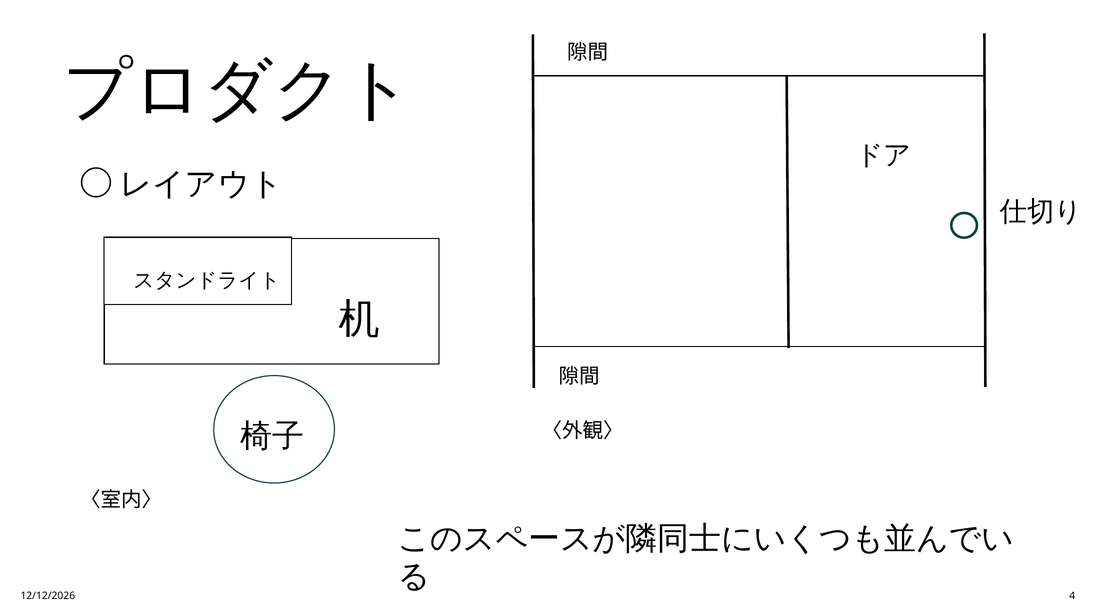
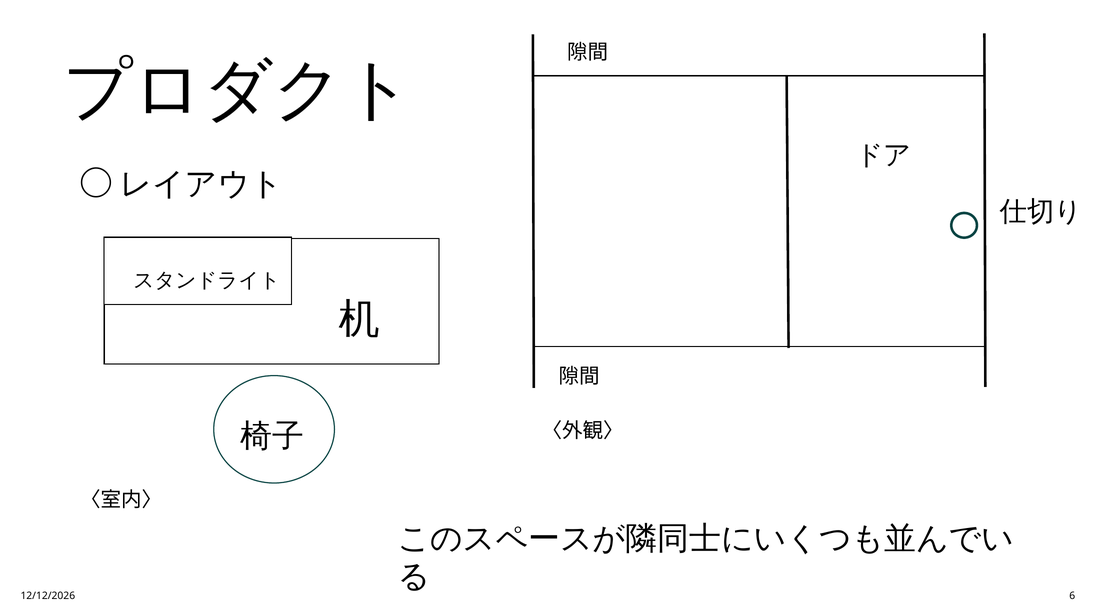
4: 4 -> 6
